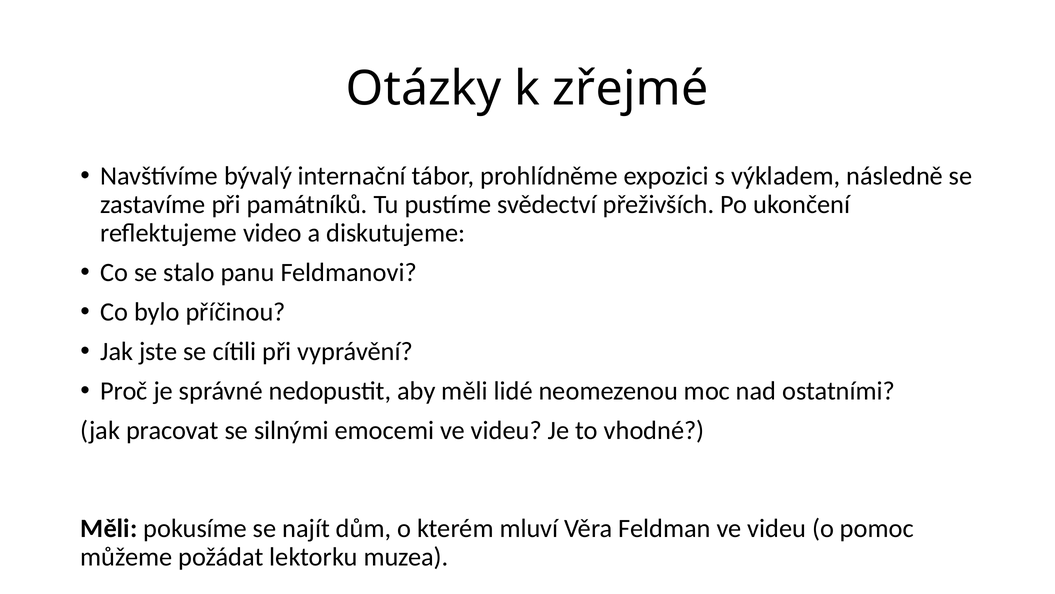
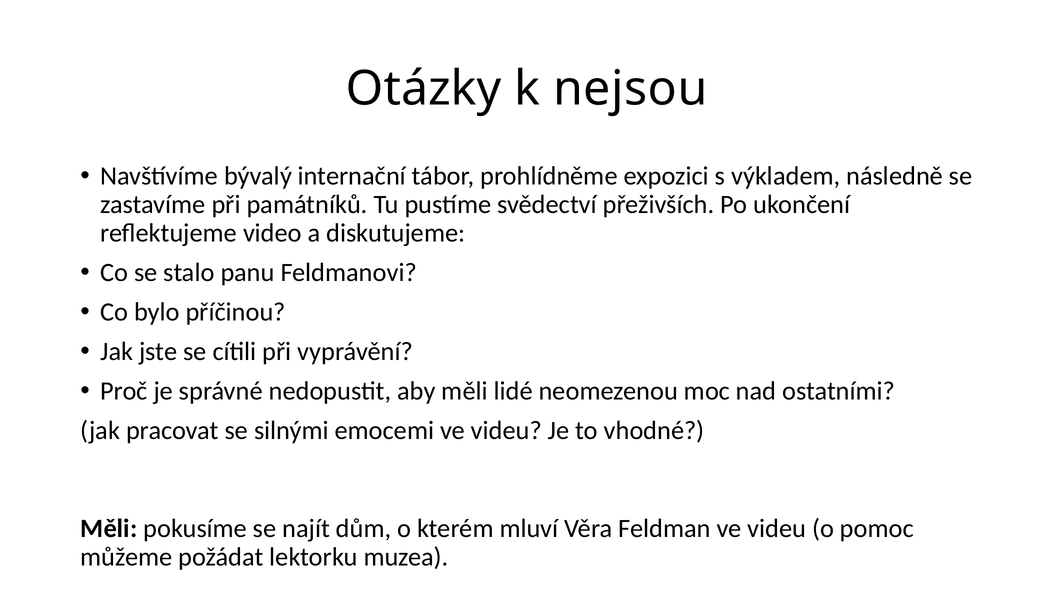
zřejmé: zřejmé -> nejsou
